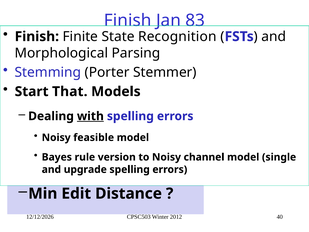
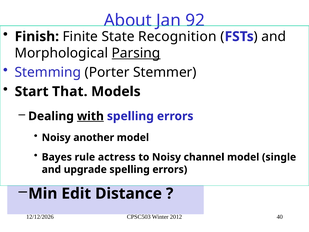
Finish at (128, 21): Finish -> About
83: 83 -> 92
Parsing underline: none -> present
feasible: feasible -> another
version: version -> actress
